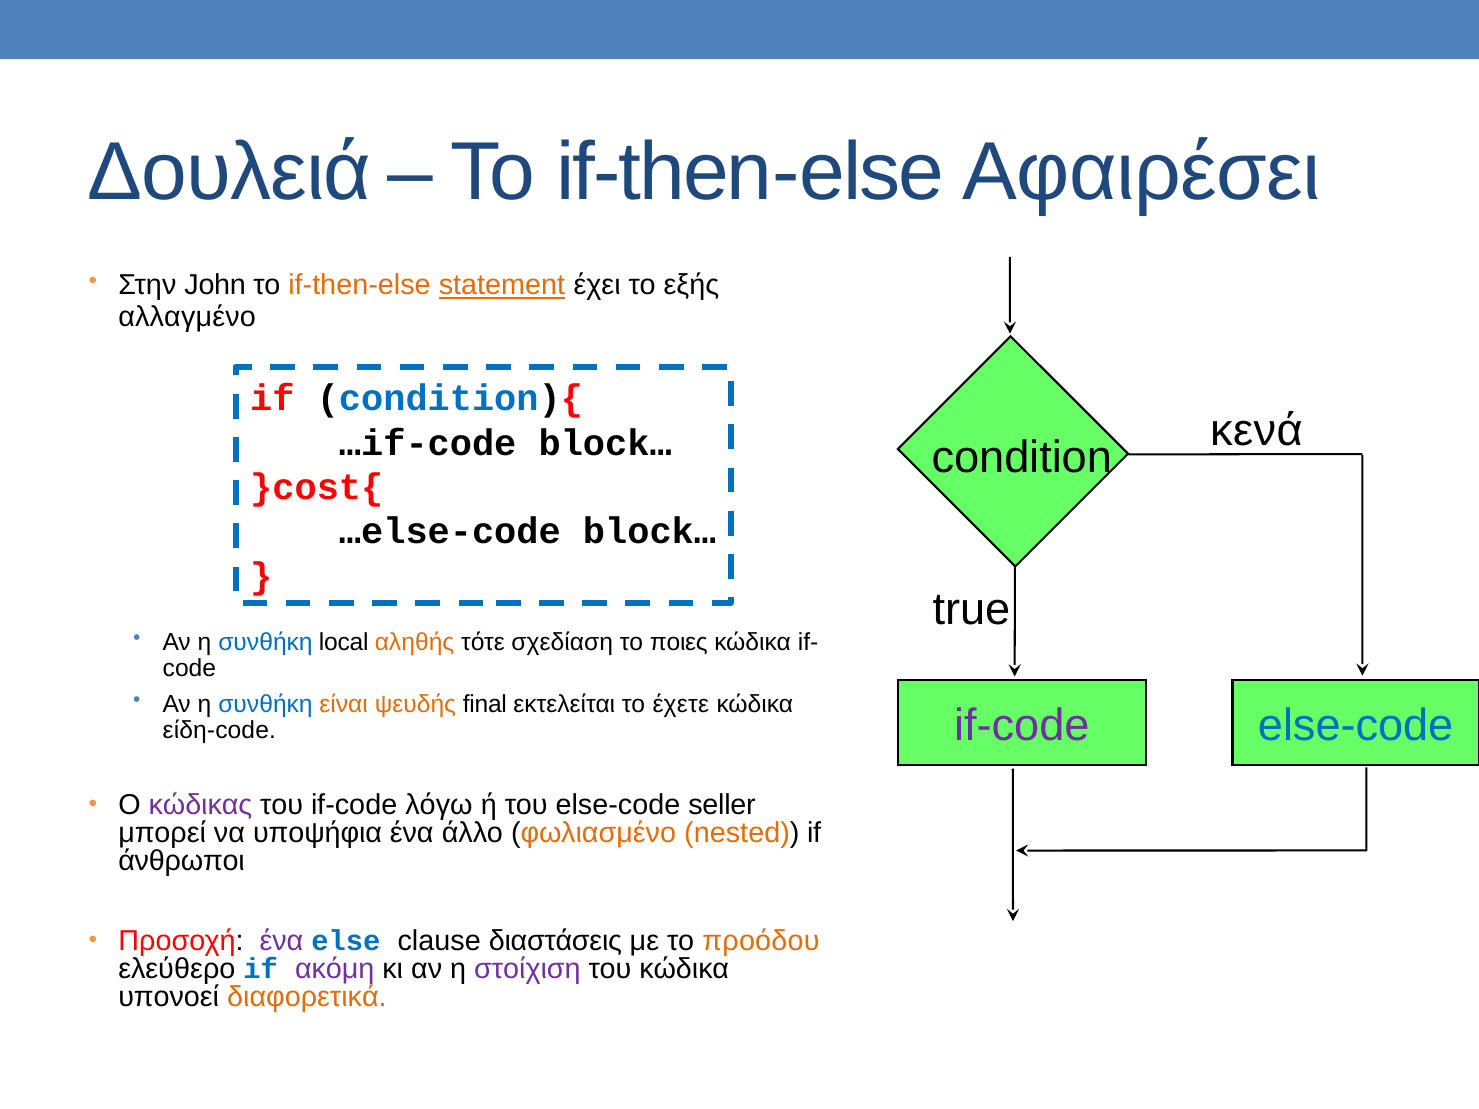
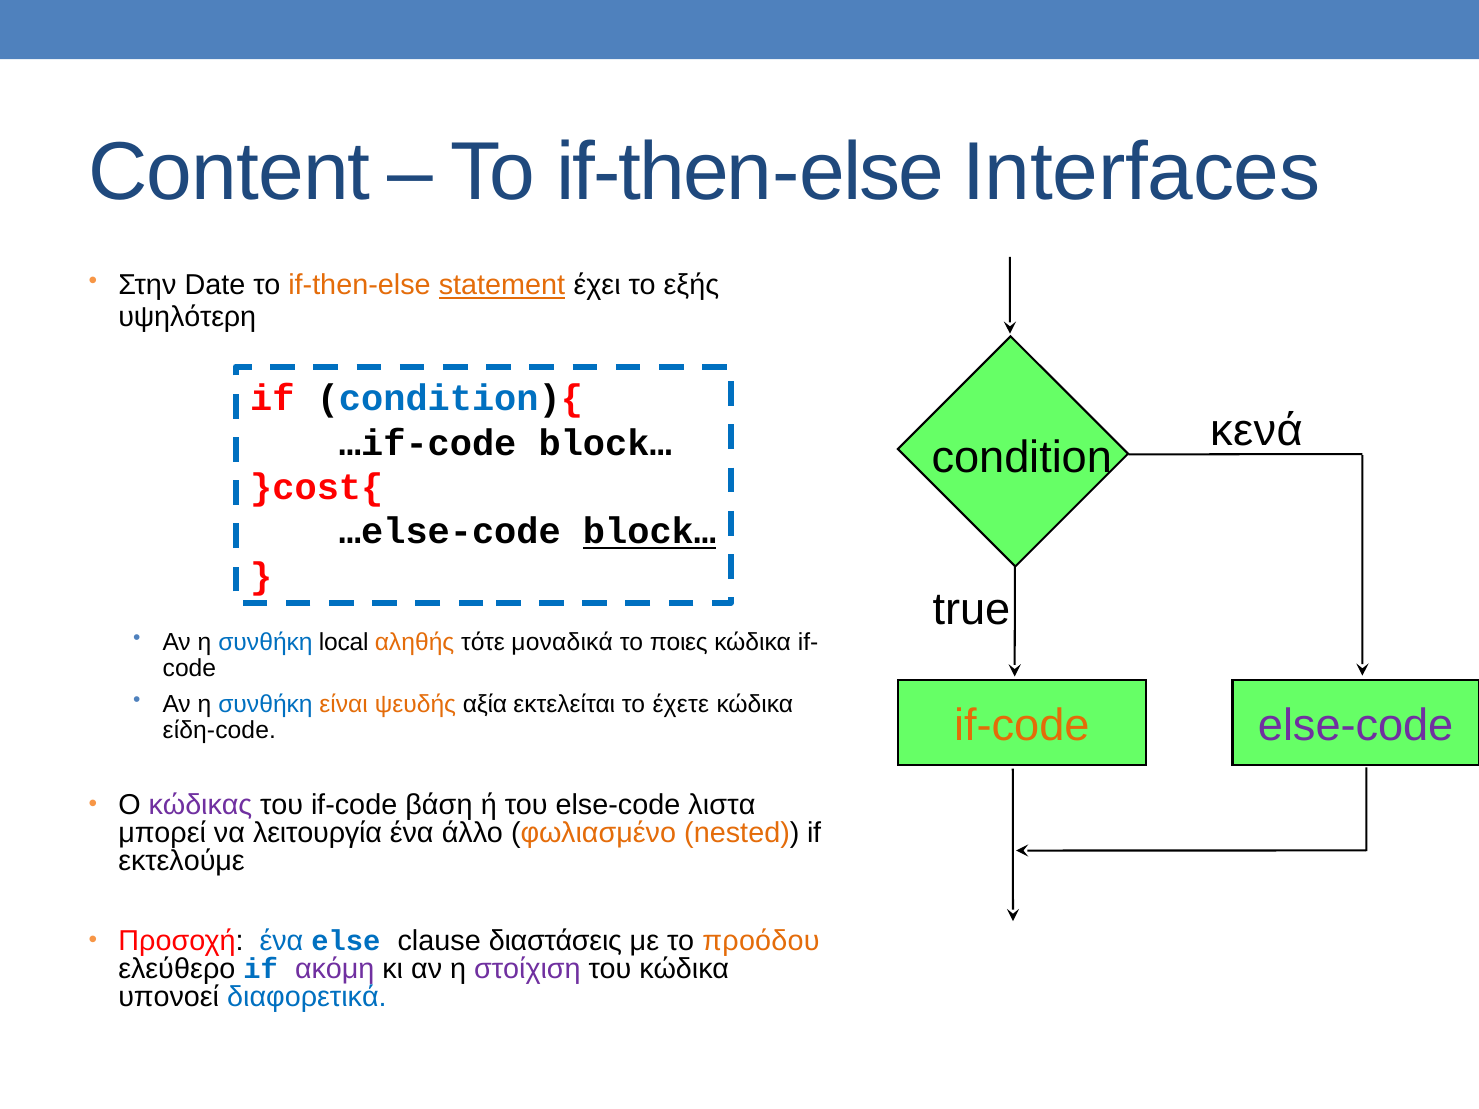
Δουλειά: Δουλειά -> Content
Αφαιρέσει: Αφαιρέσει -> Interfaces
John: John -> Date
αλλαγμένο: αλλαγμένο -> υψηλότερη
block… at (650, 532) underline: none -> present
σχεδίαση: σχεδίαση -> μοναδικά
final: final -> αξία
if-code at (1022, 726) colour: purple -> orange
else-code at (1356, 726) colour: blue -> purple
λόγω: λόγω -> βάση
seller: seller -> λιστα
υποψήφια: υποψήφια -> λειτουργία
άνθρωποι: άνθρωποι -> εκτελούμε
ένα at (281, 942) colour: purple -> blue
διαφορετικά colour: orange -> blue
